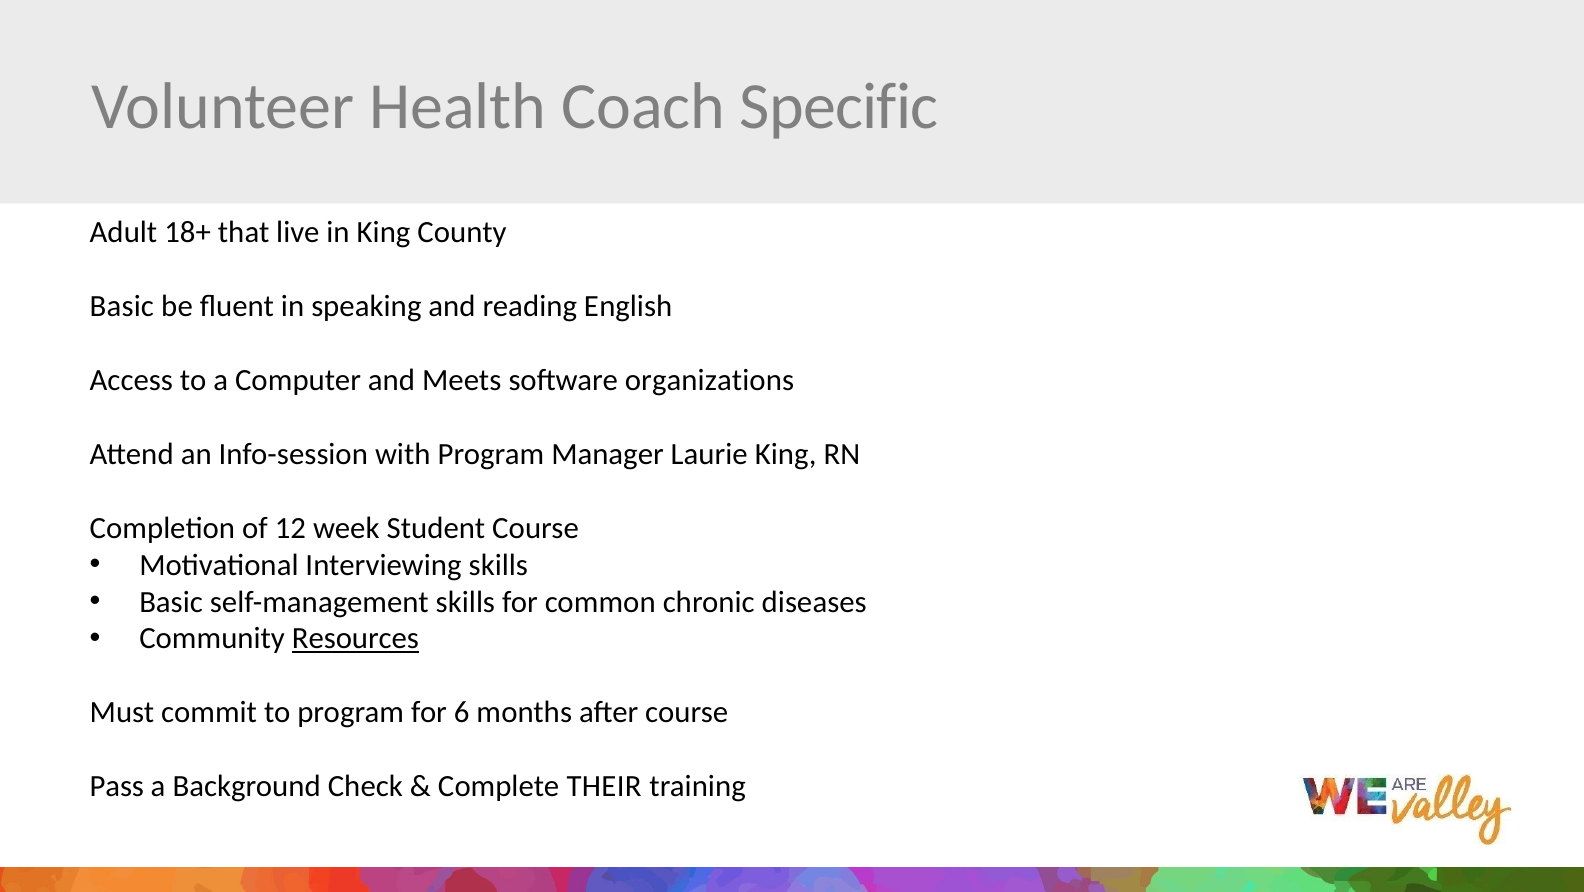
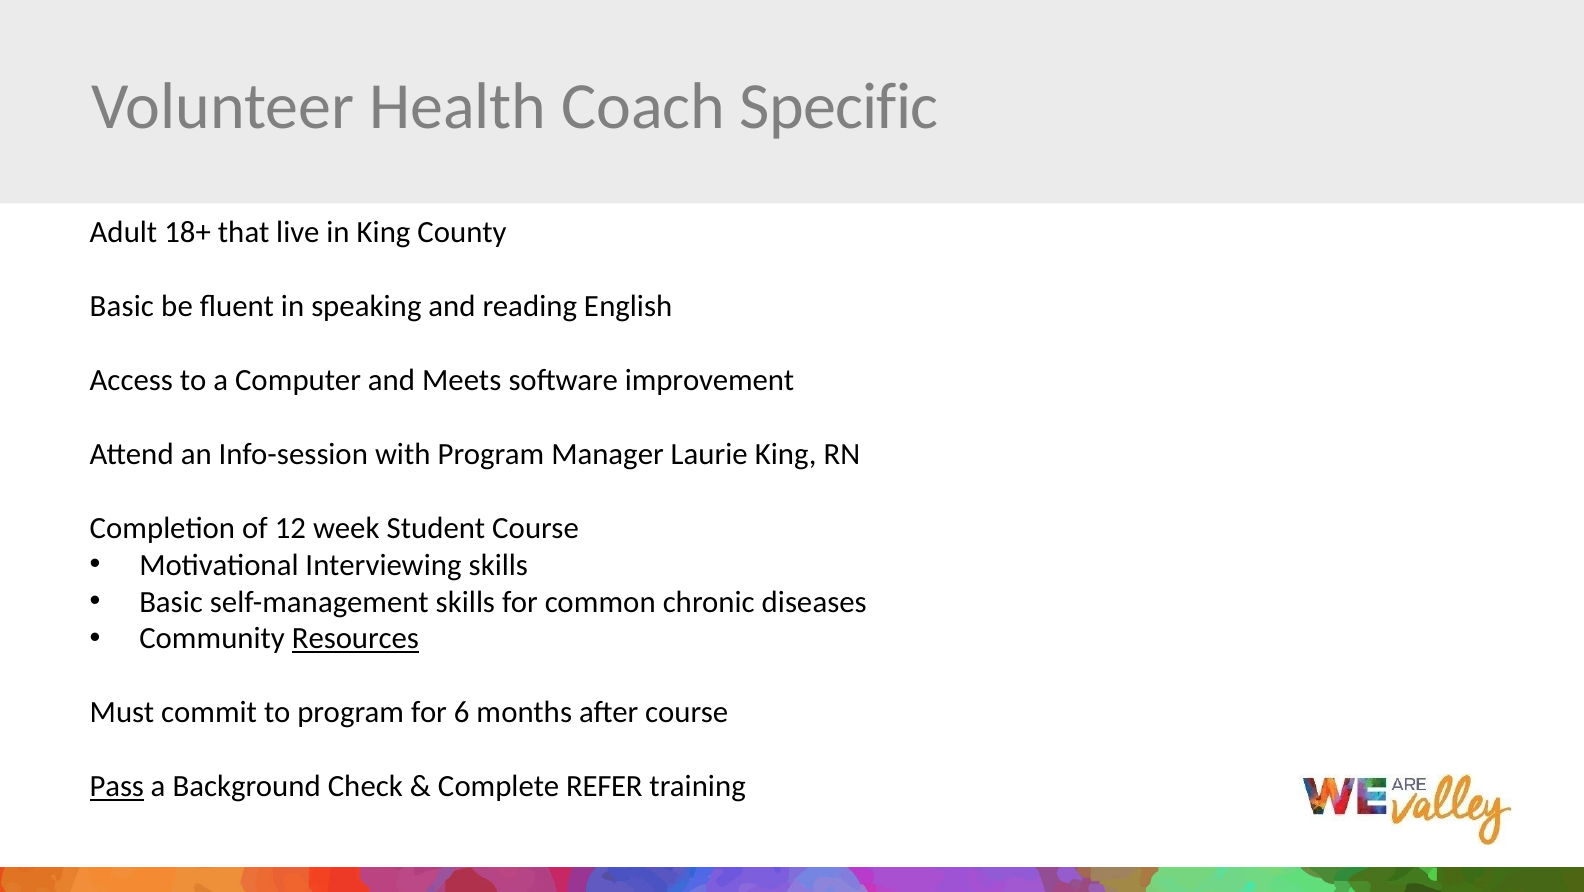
organizations: organizations -> improvement
Pass underline: none -> present
THEIR: THEIR -> REFER
